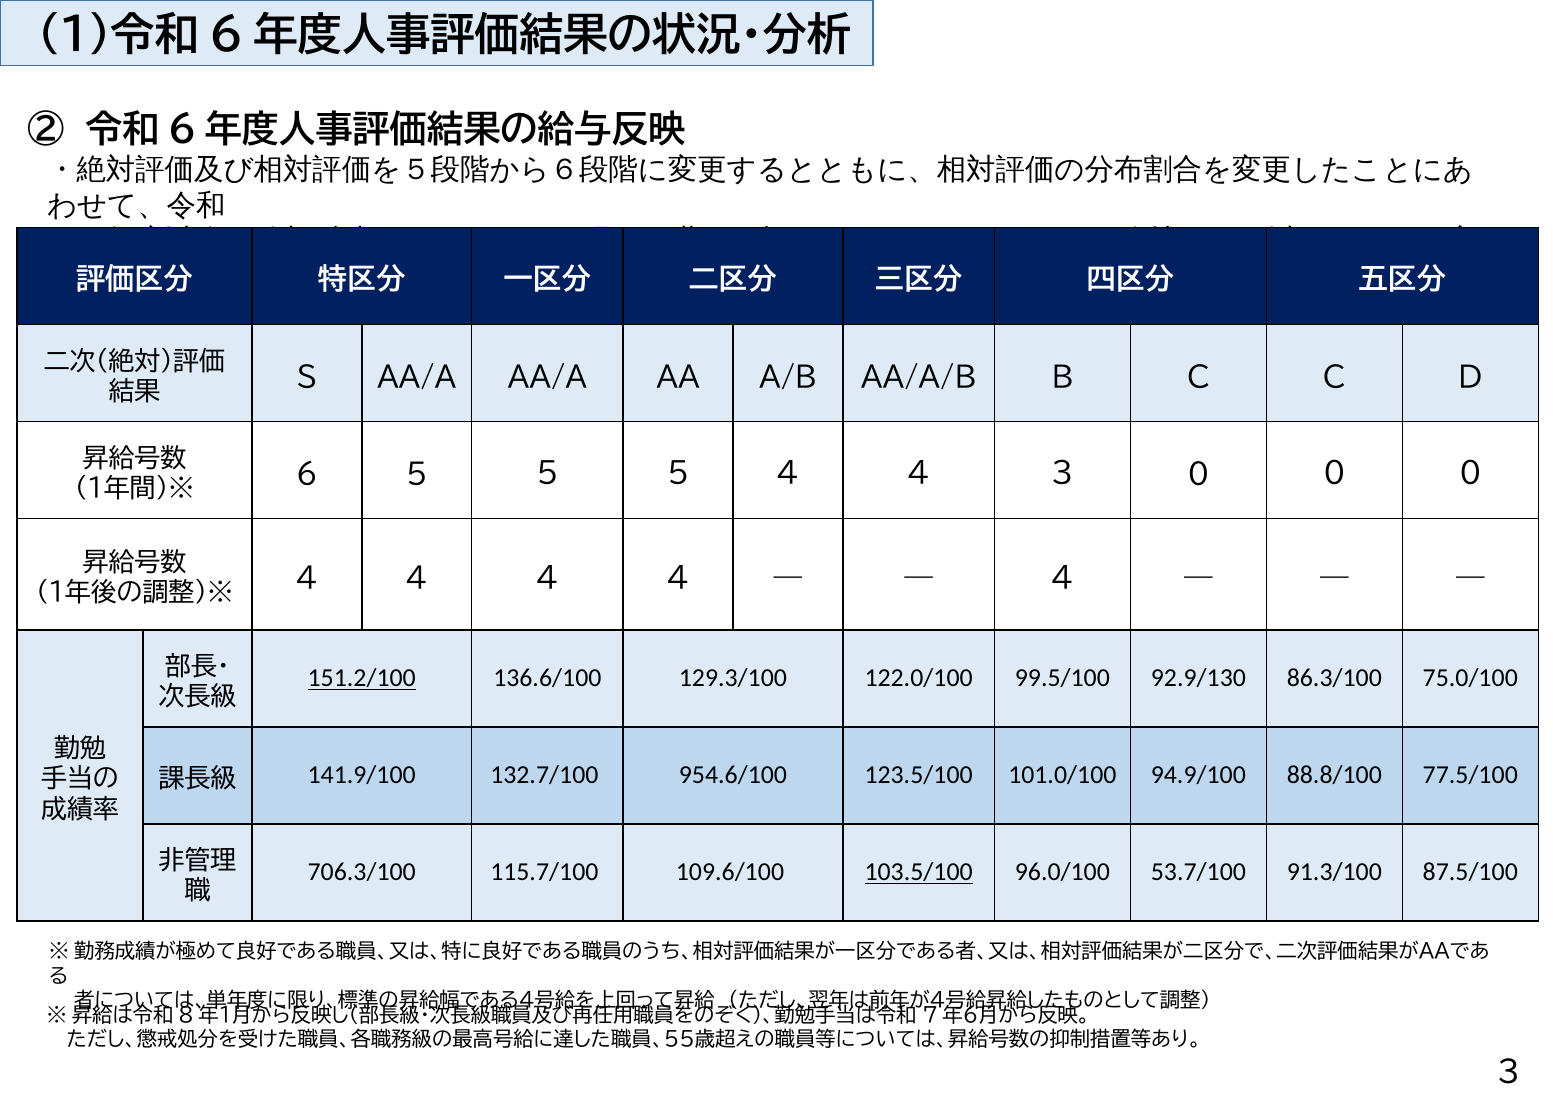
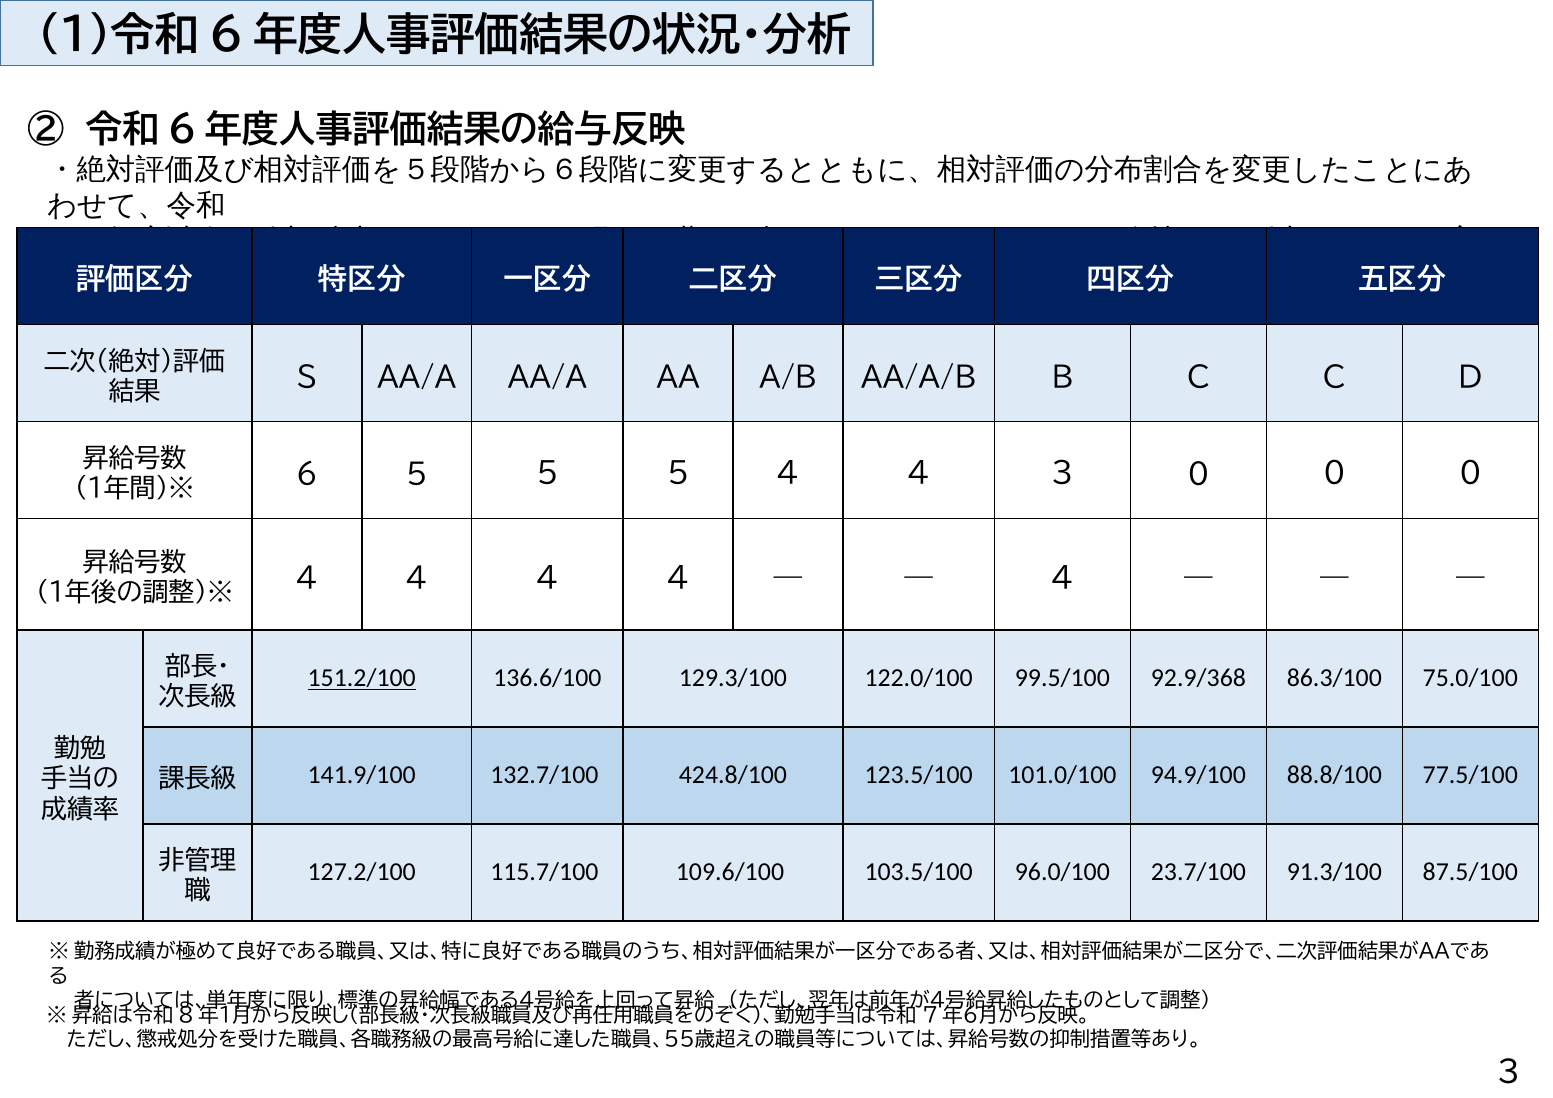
92.9/130: 92.9/130 -> 92.9/368
954.6/100: 954.6/100 -> 424.8/100
706.3/100: 706.3/100 -> 127.2/100
103.5/100 underline: present -> none
53.7/100: 53.7/100 -> 23.7/100
